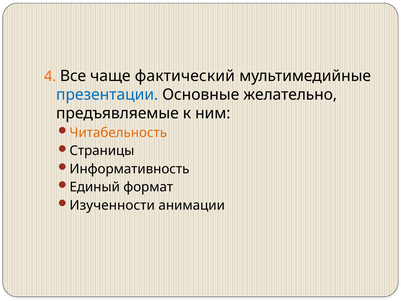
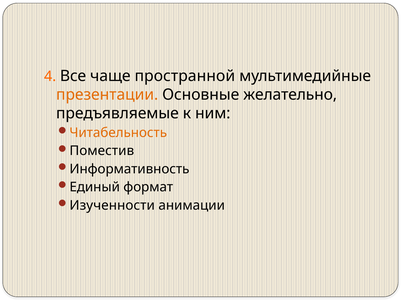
фактический: фактический -> пространной
презентации colour: blue -> orange
Страницы: Страницы -> Поместив
